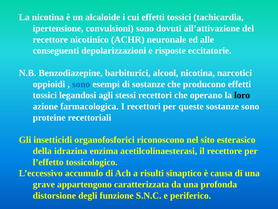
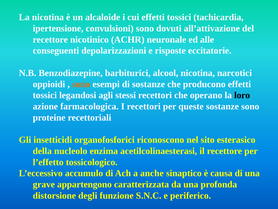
sono at (81, 84) colour: blue -> orange
idrazina: idrazina -> nucleolo
risulti: risulti -> anche
